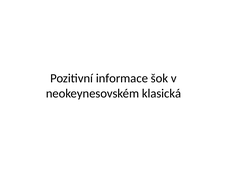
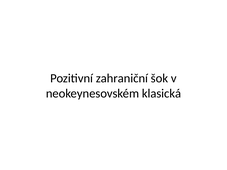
informace: informace -> zahraniční
